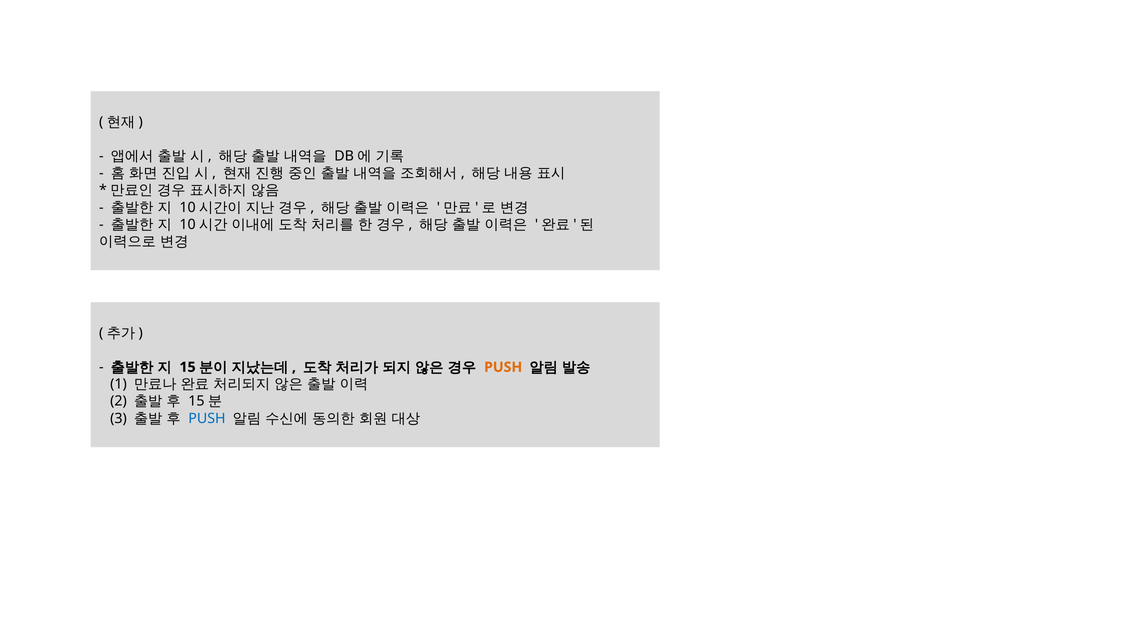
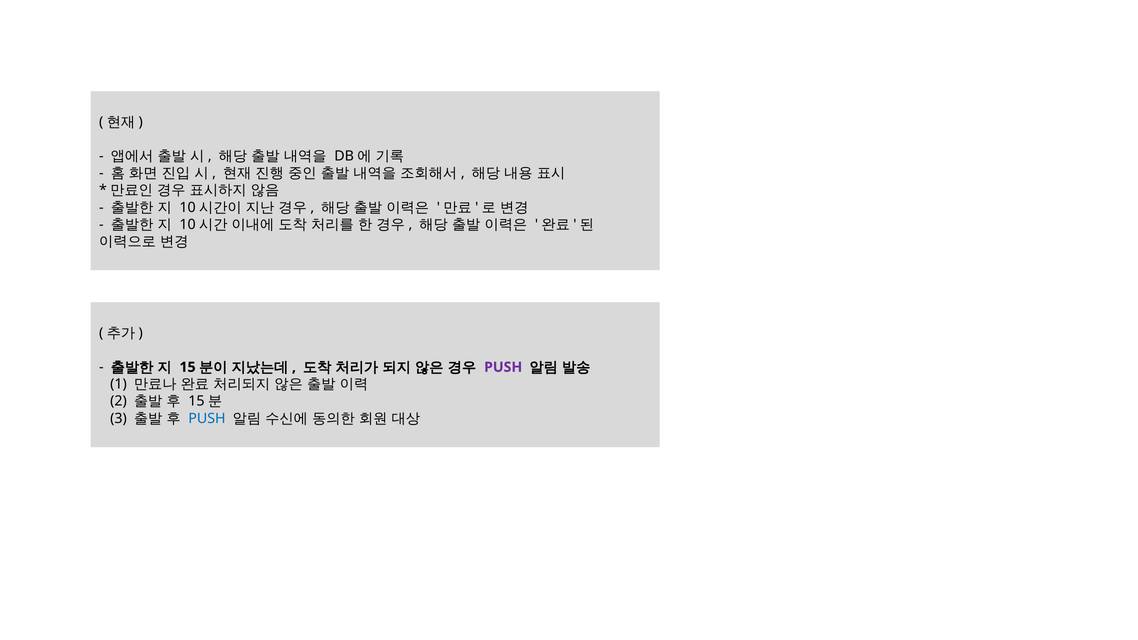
PUSH at (503, 367) colour: orange -> purple
